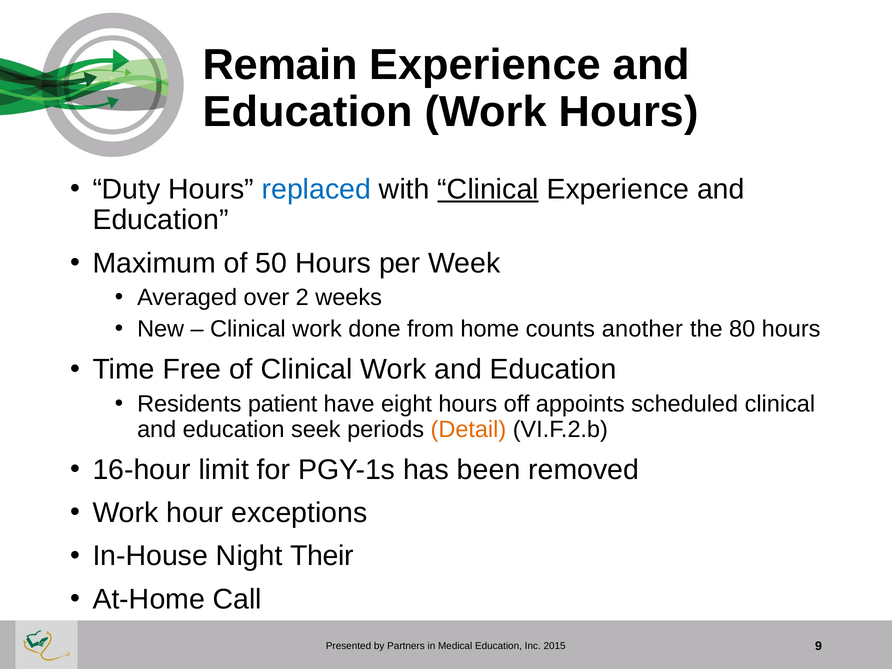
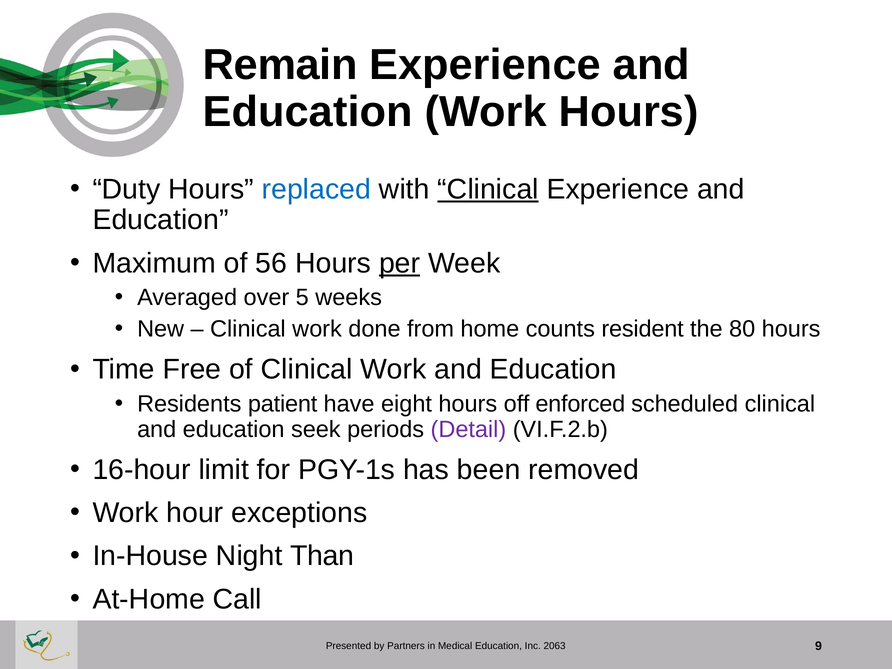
50: 50 -> 56
per underline: none -> present
2: 2 -> 5
another: another -> resident
appoints: appoints -> enforced
Detail colour: orange -> purple
Their: Their -> Than
2015: 2015 -> 2063
